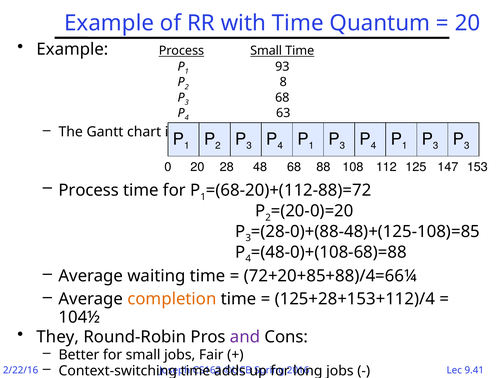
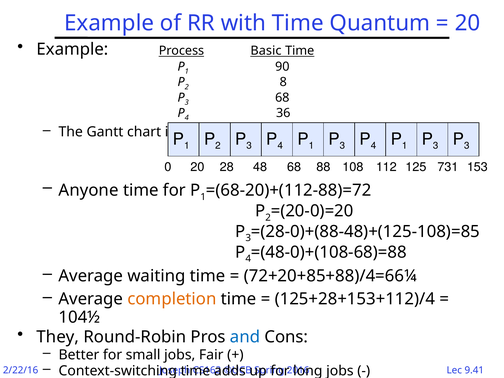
Process Small: Small -> Basic
93: 93 -> 90
63: 63 -> 36
147: 147 -> 731
Process at (89, 190): Process -> Anyone
and colour: purple -> blue
